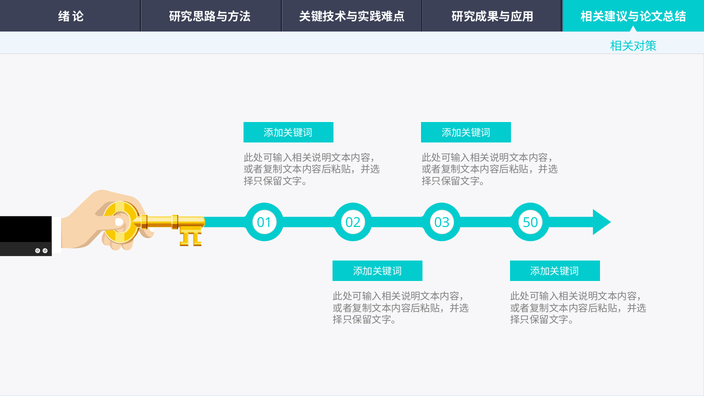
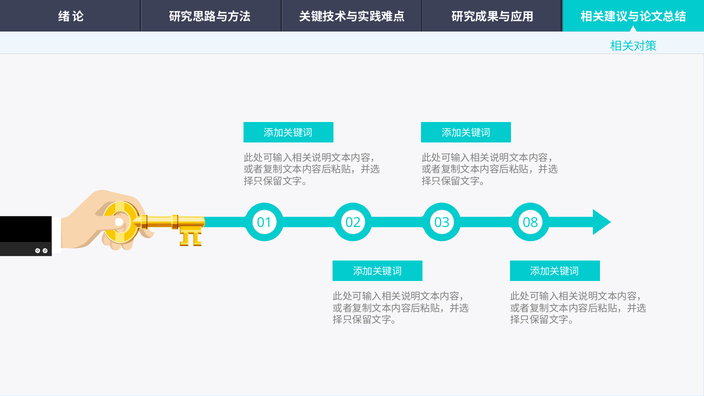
50: 50 -> 08
